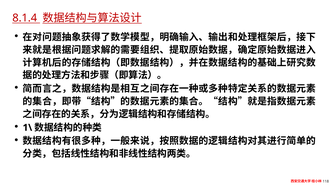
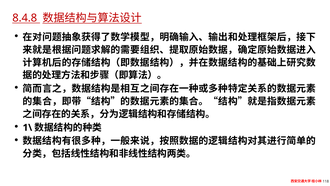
8.1.4: 8.1.4 -> 8.4.8
